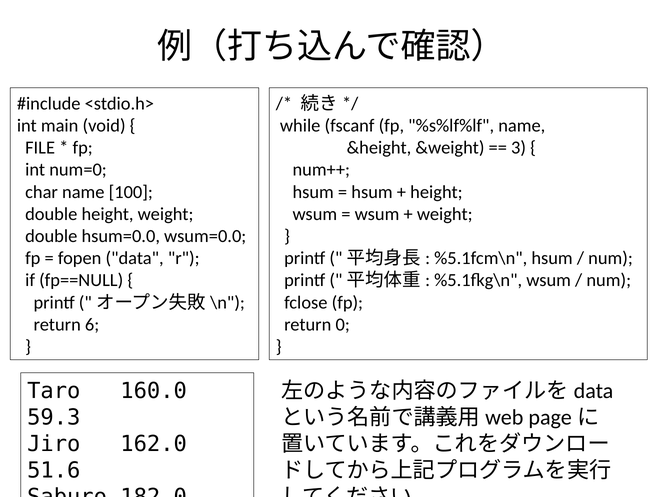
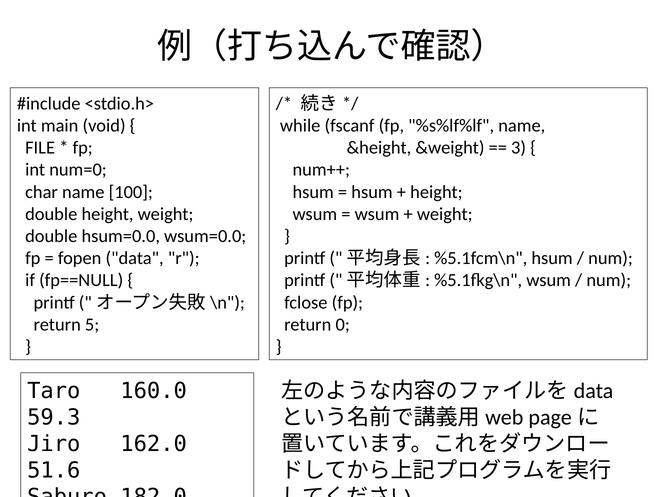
6: 6 -> 5
